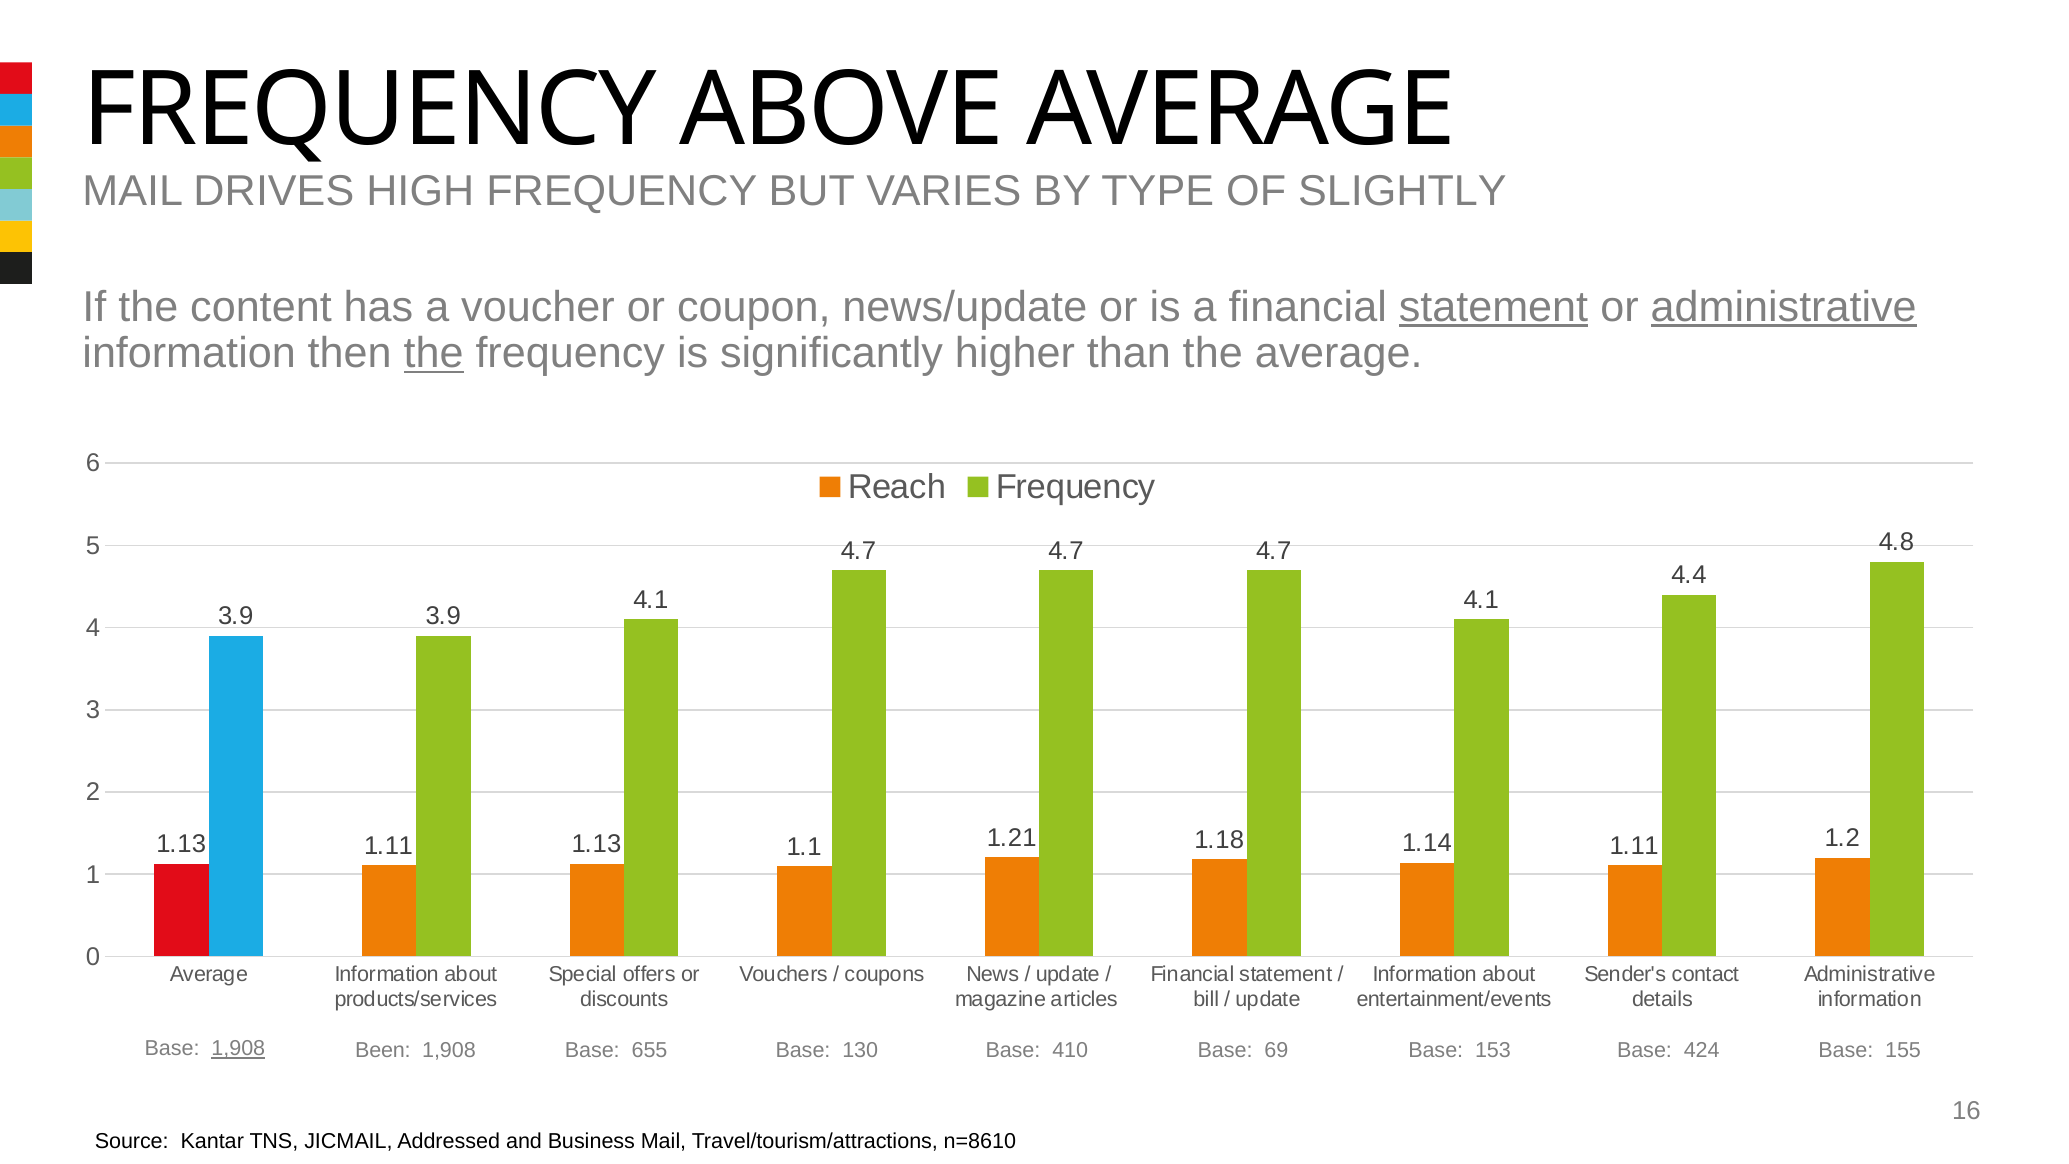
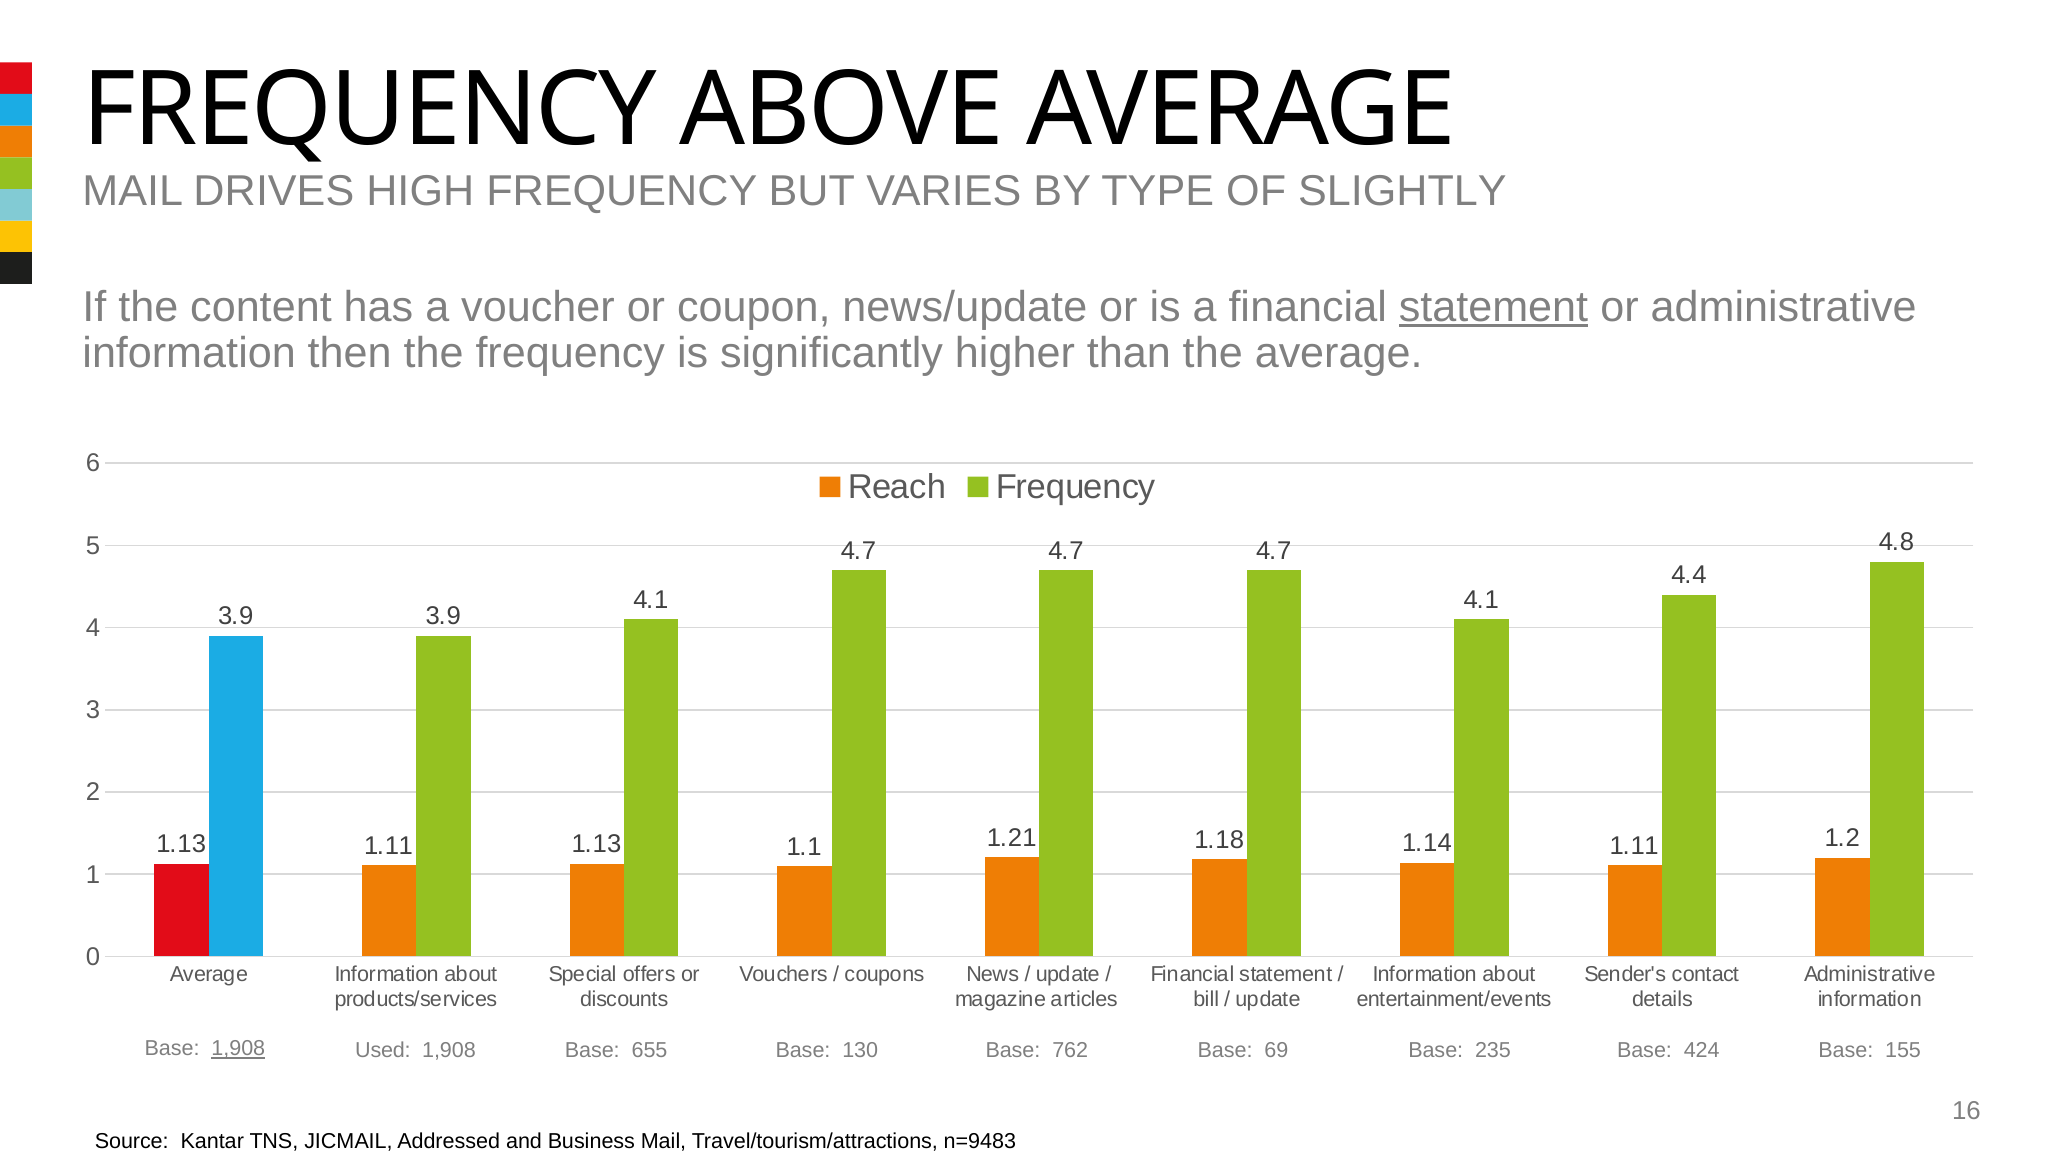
administrative at (1784, 307) underline: present -> none
the at (434, 353) underline: present -> none
153: 153 -> 235
Been: Been -> Used
410: 410 -> 762
n=8610: n=8610 -> n=9483
